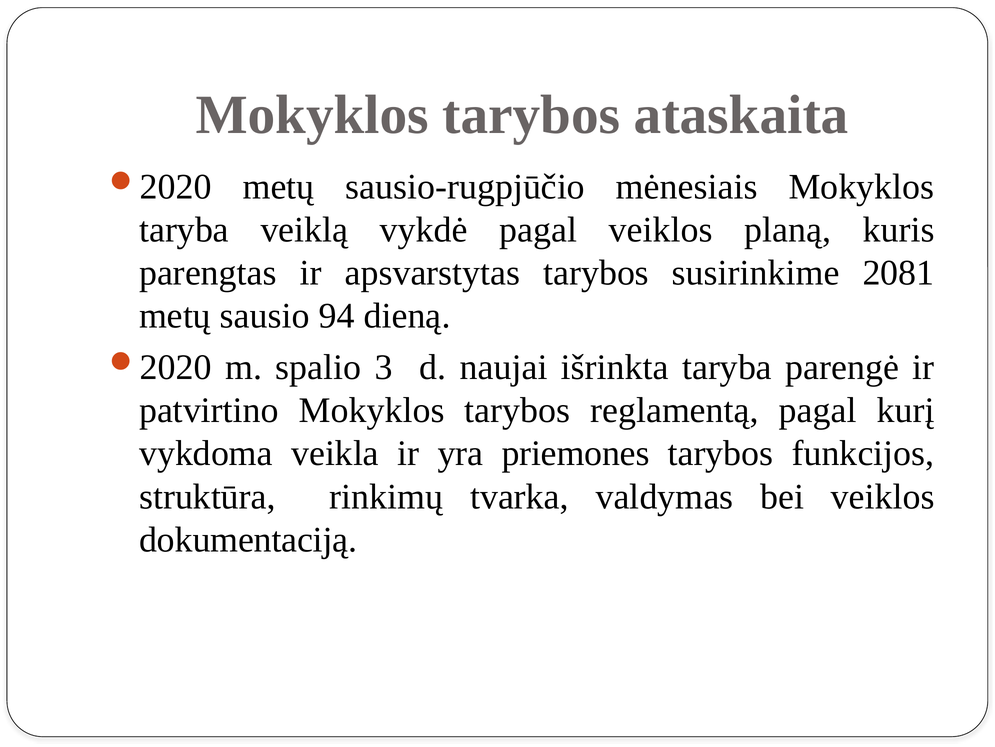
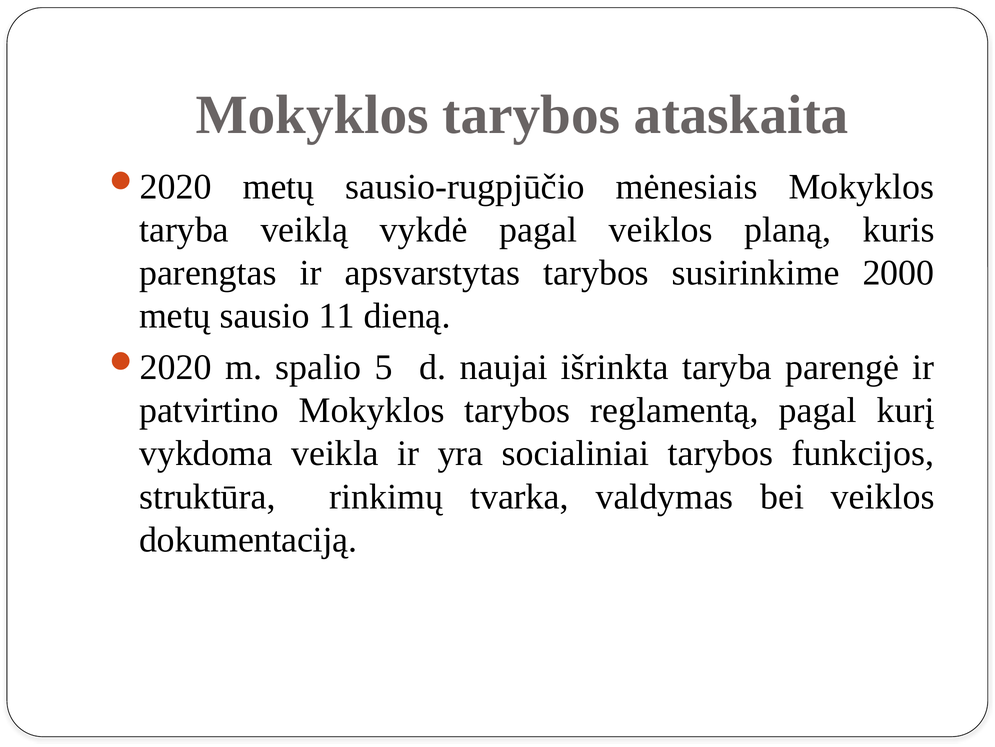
2081: 2081 -> 2000
94: 94 -> 11
3: 3 -> 5
priemones: priemones -> socialiniai
